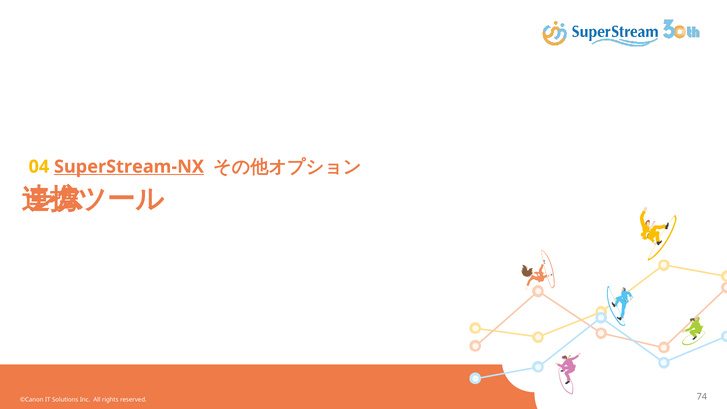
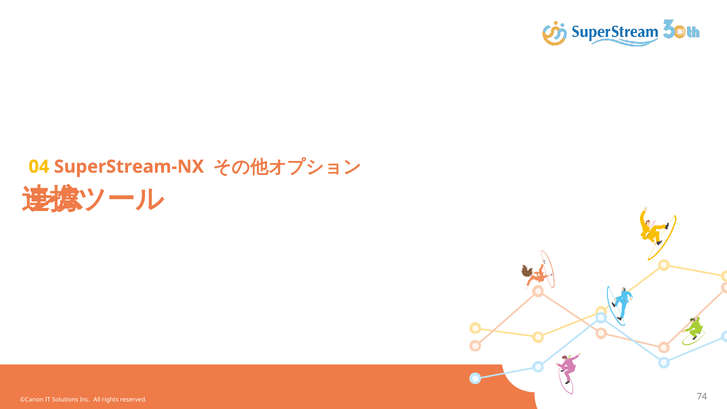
SuperStream-NX underline: present -> none
